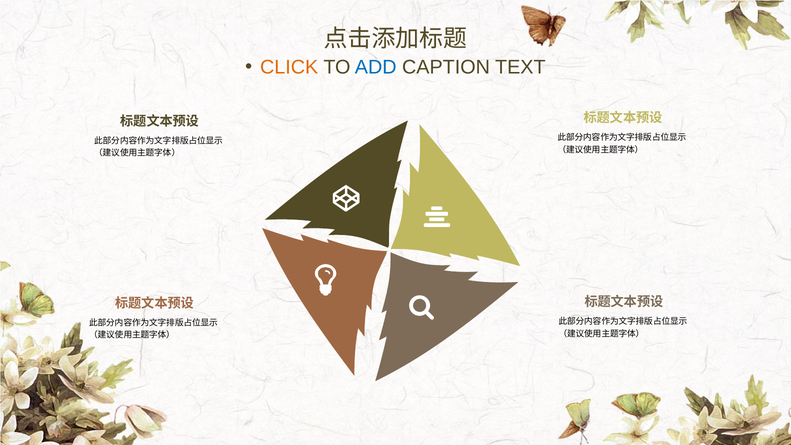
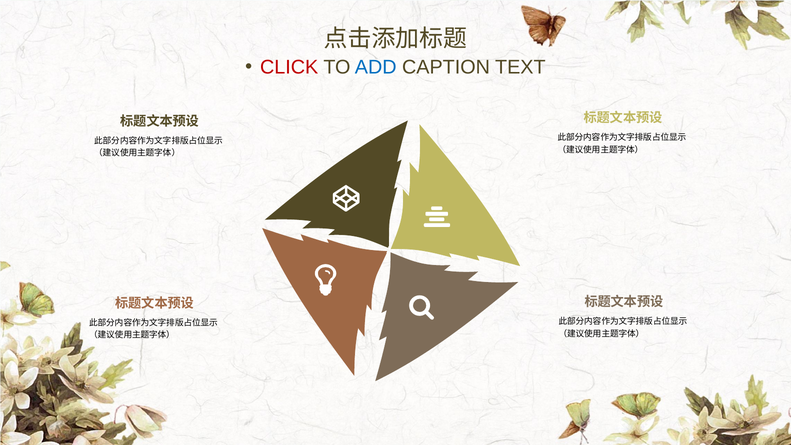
CLICK colour: orange -> red
